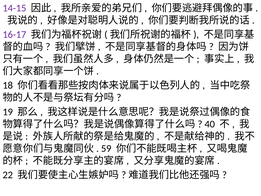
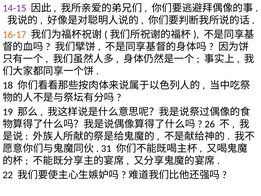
16-17 colour: purple -> orange
40: 40 -> 26
59: 59 -> 31
